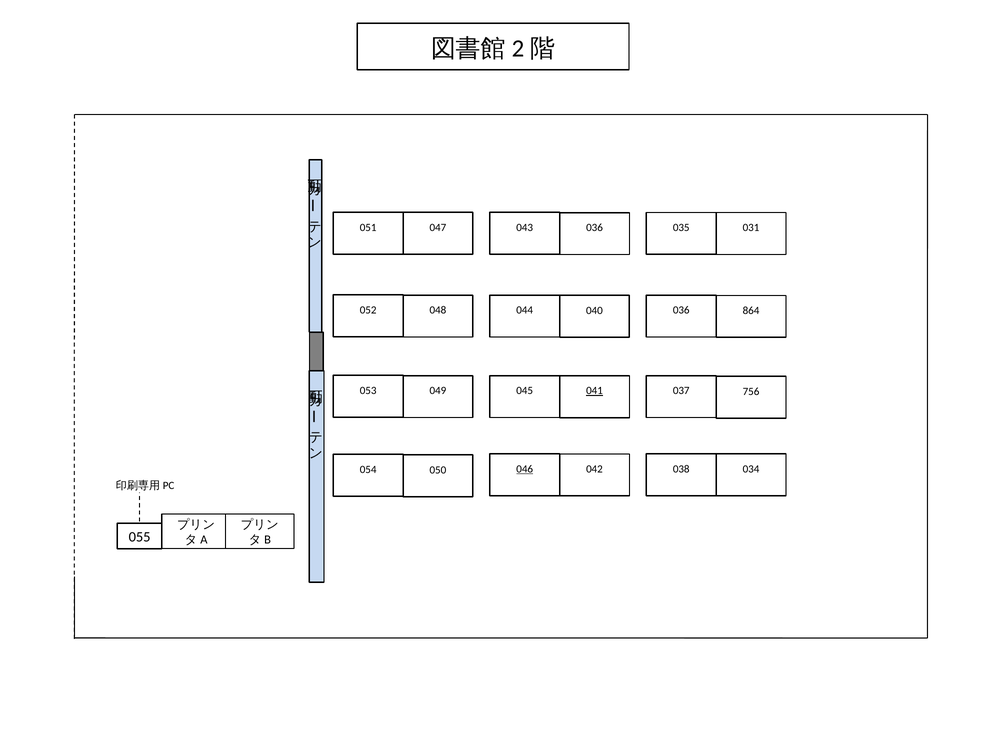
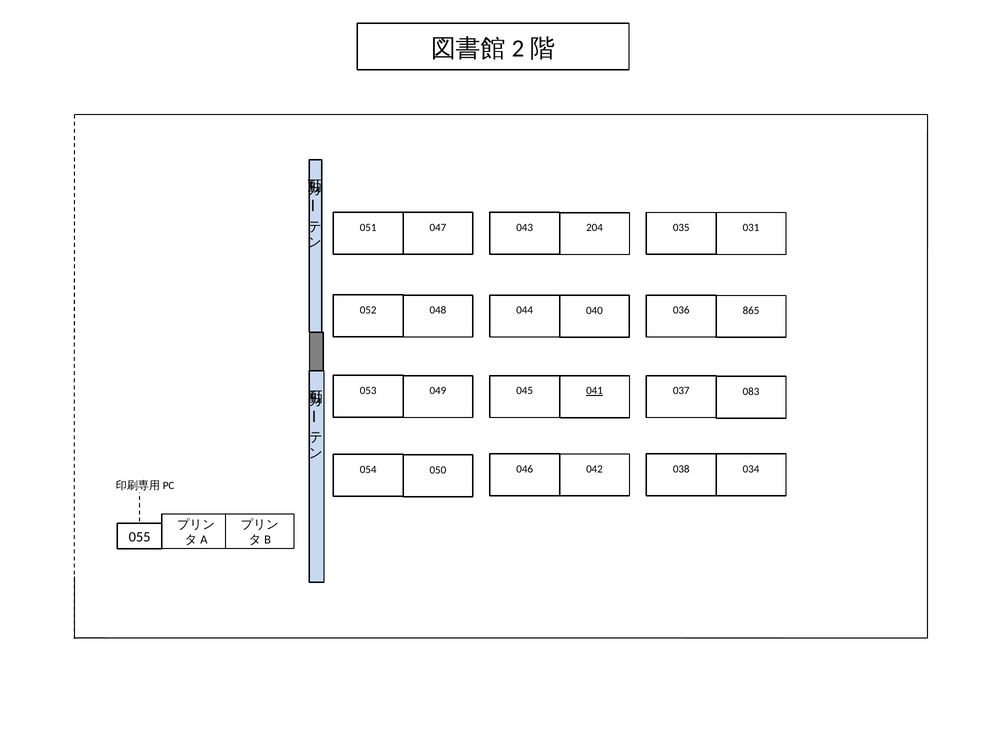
051 036: 036 -> 204
864: 864 -> 865
756: 756 -> 083
046 underline: present -> none
